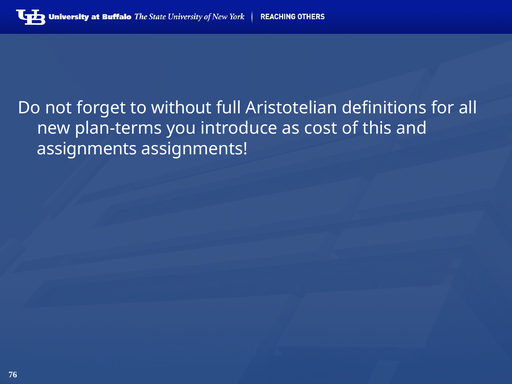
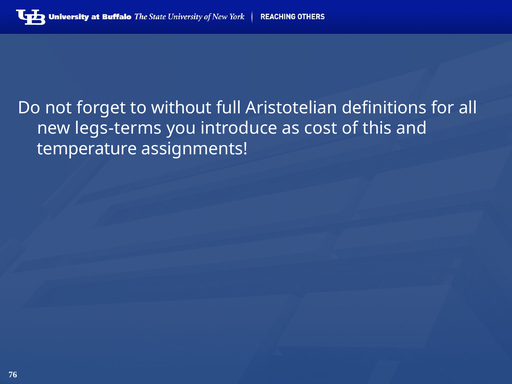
plan-terms: plan-terms -> legs-terms
assignments at (87, 149): assignments -> temperature
